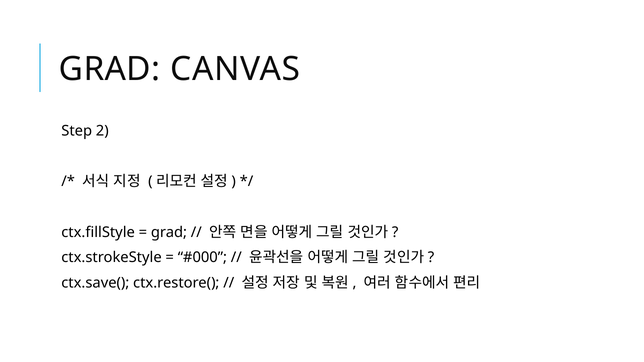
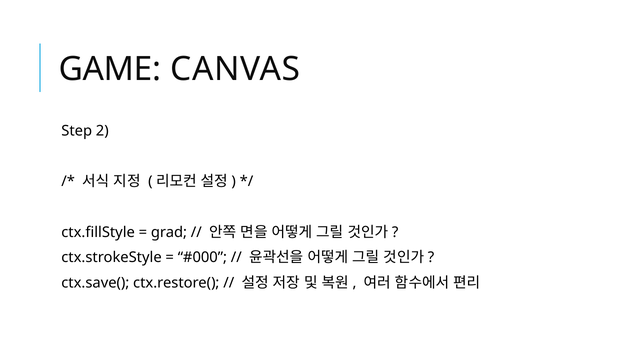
GRAD at (110, 69): GRAD -> GAME
